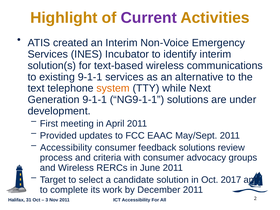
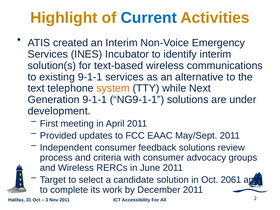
Current colour: purple -> blue
Accessibility at (66, 148): Accessibility -> Independent
2017: 2017 -> 2061
